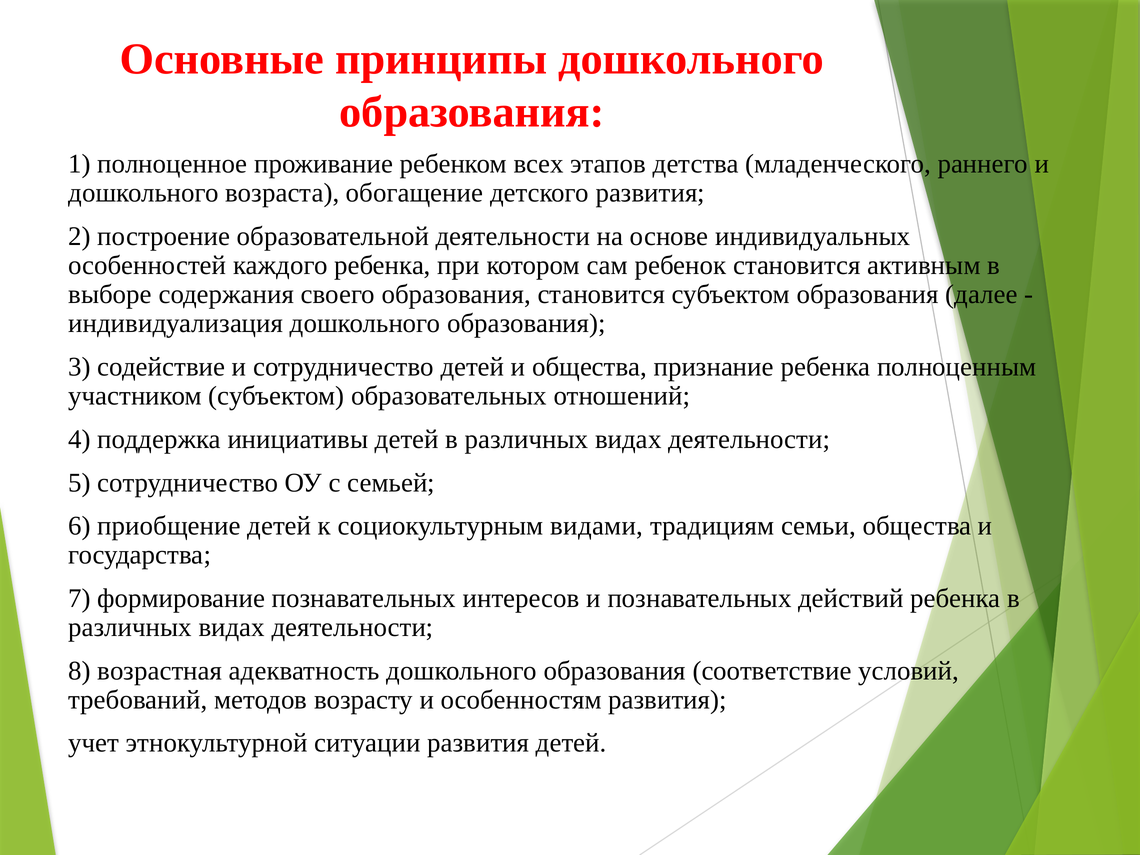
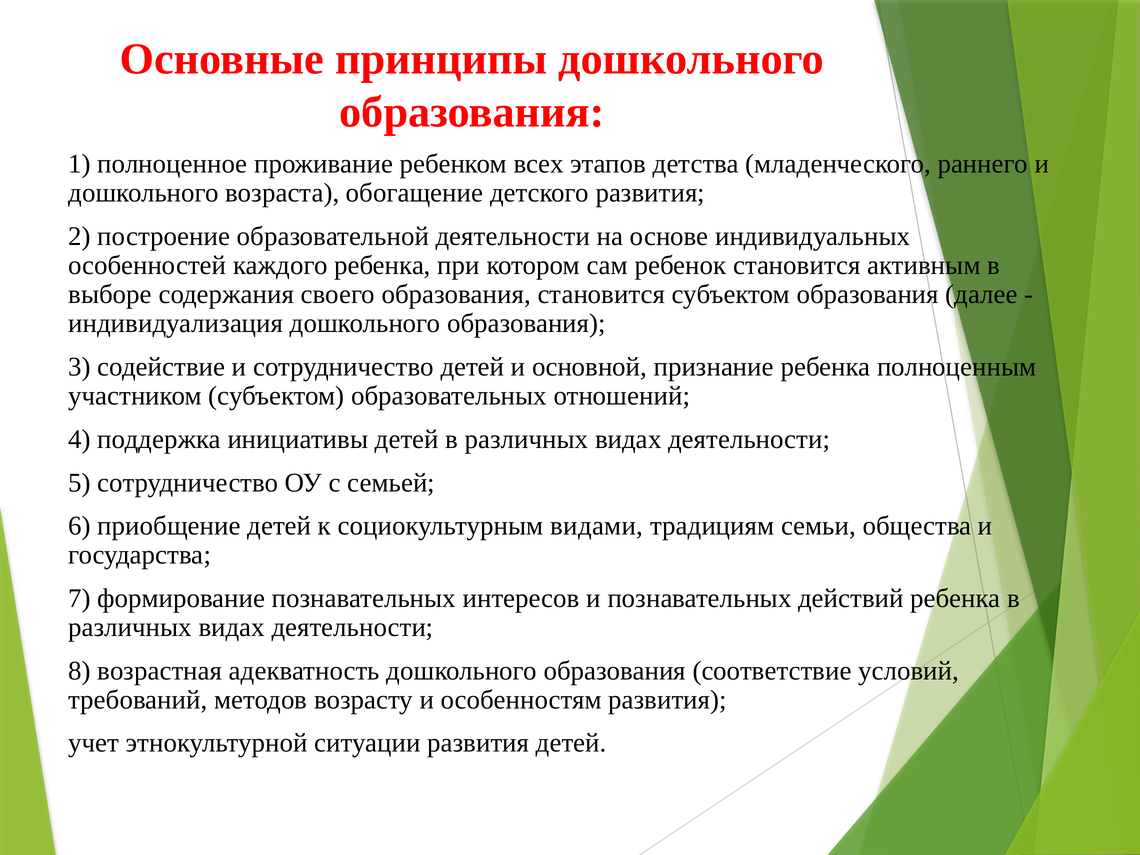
и общества: общества -> основной
